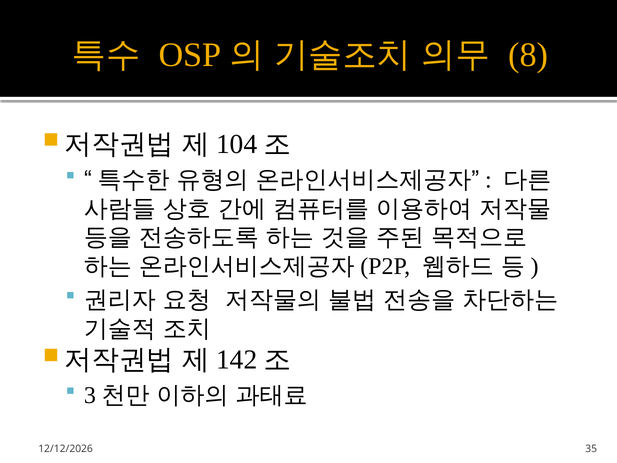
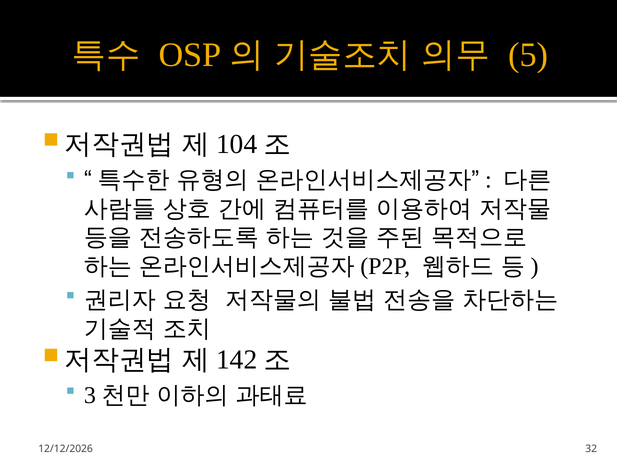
8: 8 -> 5
35: 35 -> 32
